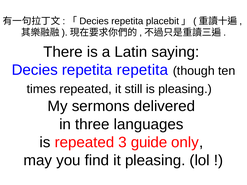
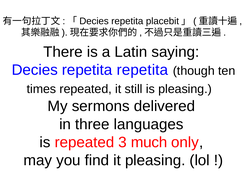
guide: guide -> much
